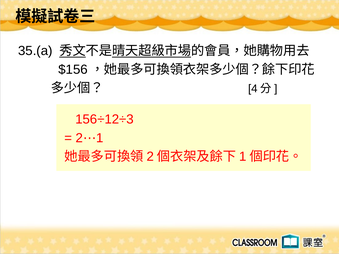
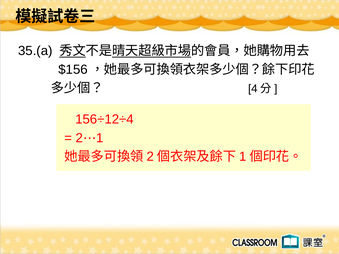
156÷12÷3: 156÷12÷3 -> 156÷12÷4
